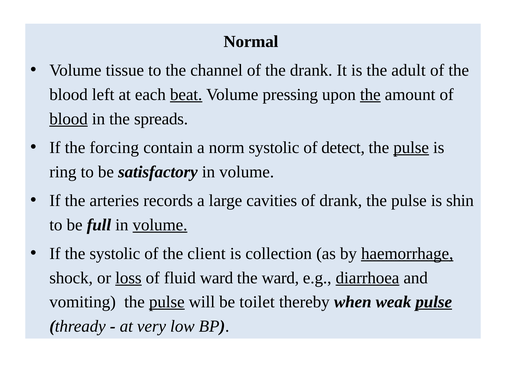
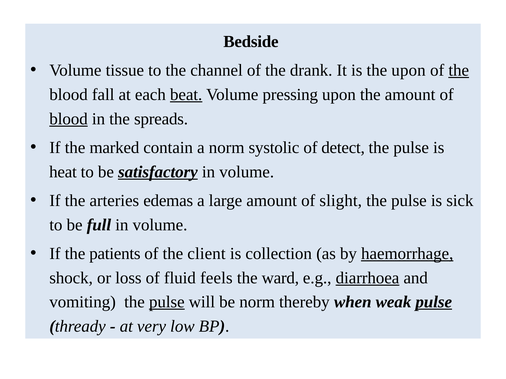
Normal: Normal -> Bedside
the adult: adult -> upon
the at (459, 70) underline: none -> present
left: left -> fall
the at (370, 95) underline: present -> none
forcing: forcing -> marked
pulse at (411, 148) underline: present -> none
ring: ring -> heat
satisfactory underline: none -> present
records: records -> edemas
large cavities: cavities -> amount
of drank: drank -> slight
shin: shin -> sick
volume at (160, 225) underline: present -> none
the systolic: systolic -> patients
loss underline: present -> none
fluid ward: ward -> feels
be toilet: toilet -> norm
